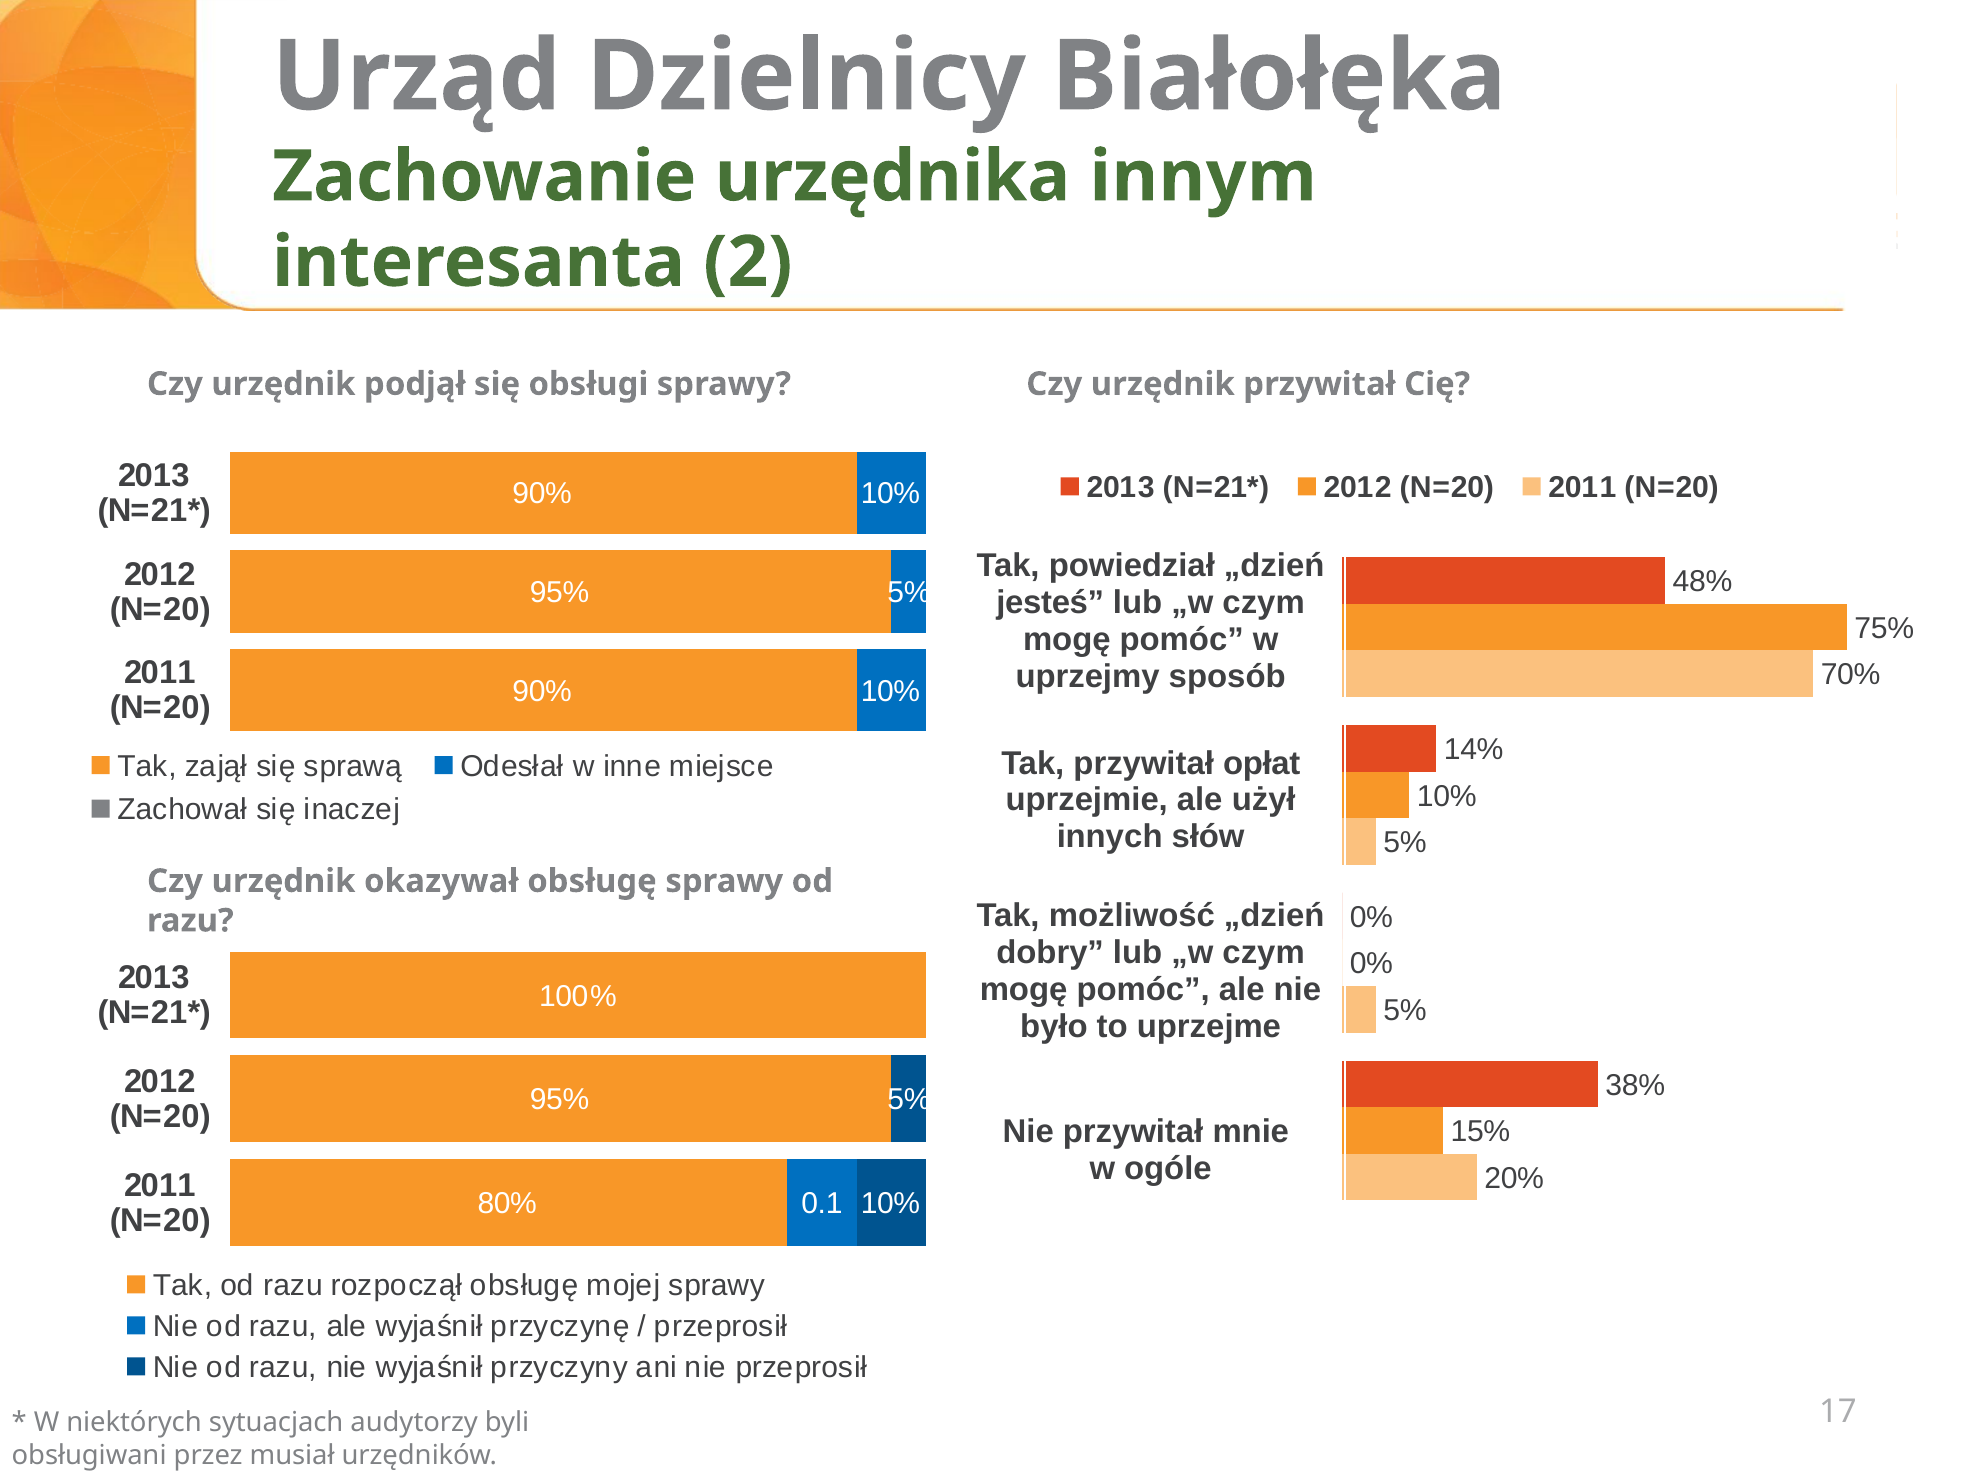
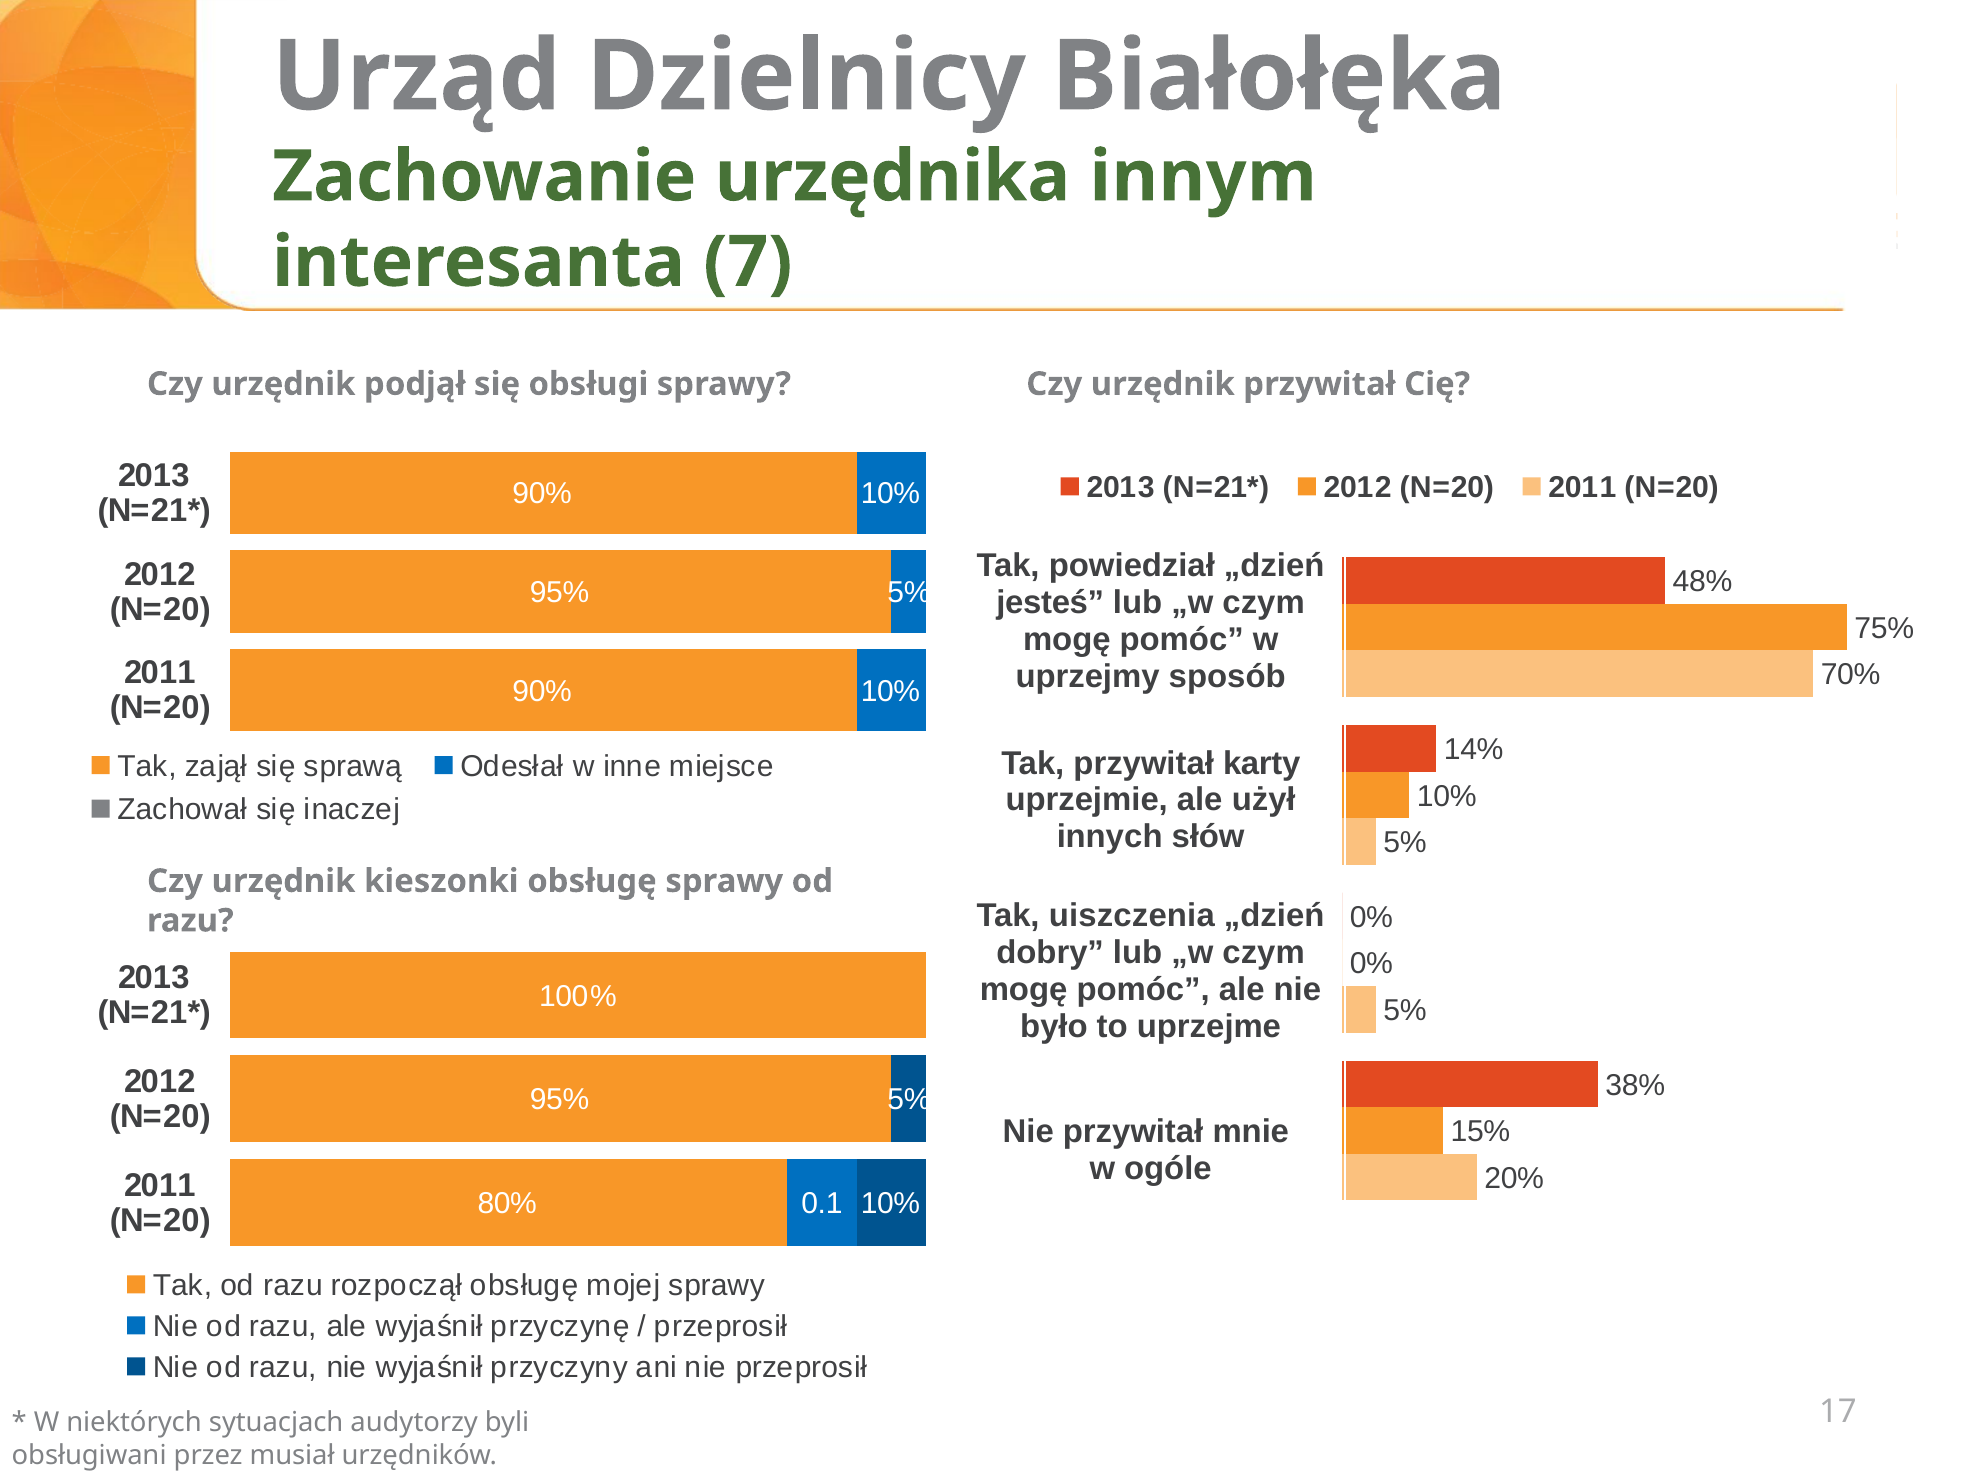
2: 2 -> 7
opłat: opłat -> karty
okazywał: okazywał -> kieszonki
możliwość: możliwość -> uiszczenia
